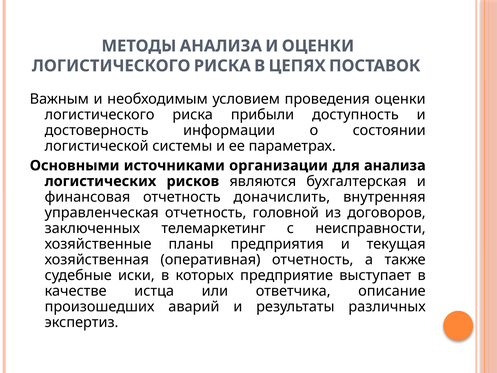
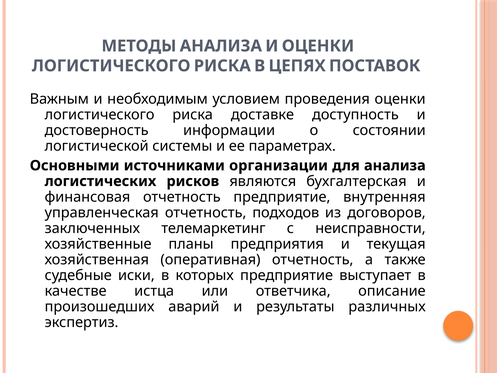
прибыли: прибыли -> доставке
отчетность доначислить: доначислить -> предприятие
головной: головной -> подходов
